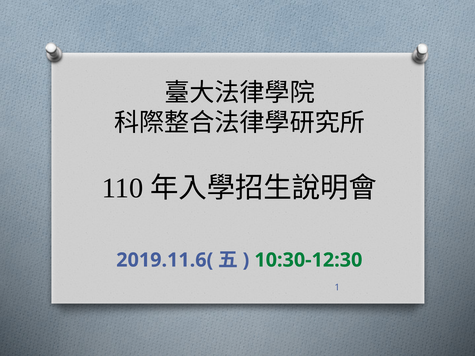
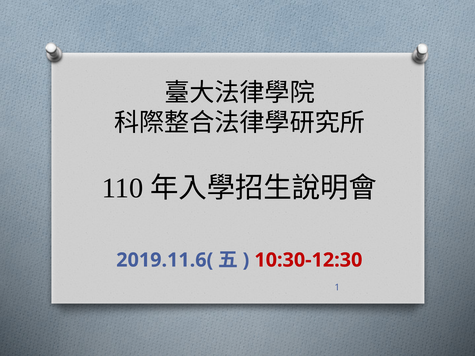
10:30-12:30 colour: green -> red
